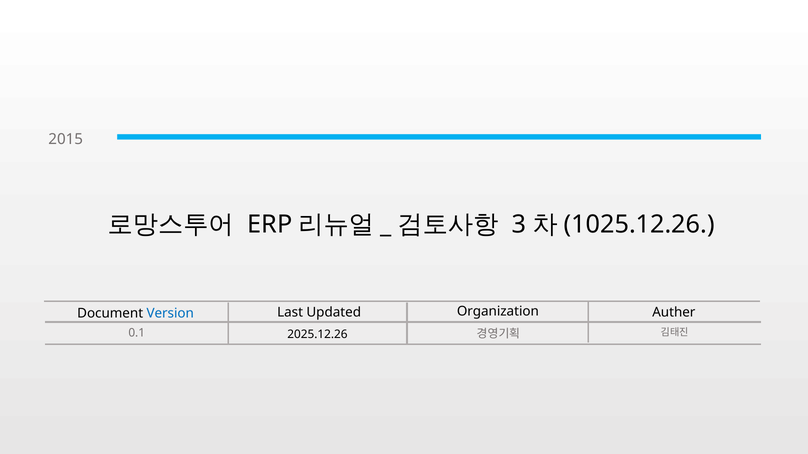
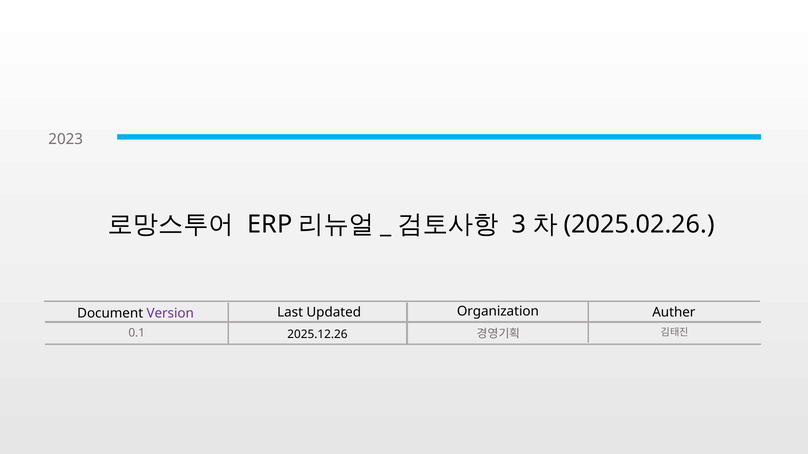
2015: 2015 -> 2023
1025.12.26: 1025.12.26 -> 2025.02.26
Version colour: blue -> purple
